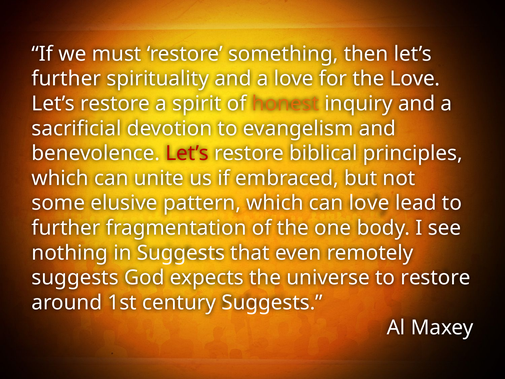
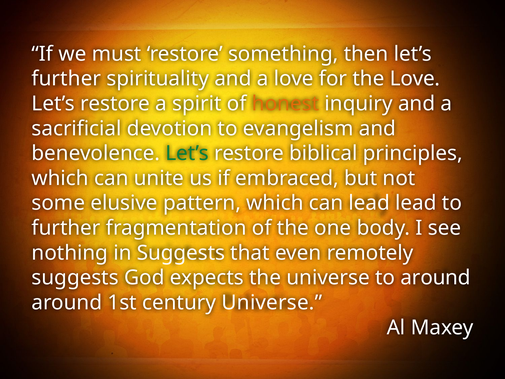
Let’s at (187, 153) colour: red -> green
can love: love -> lead
to restore: restore -> around
century Suggests: Suggests -> Universe
